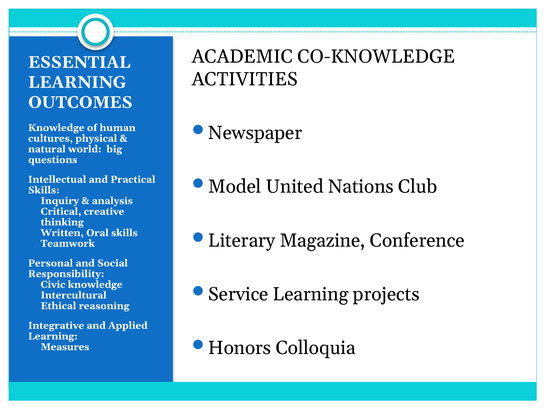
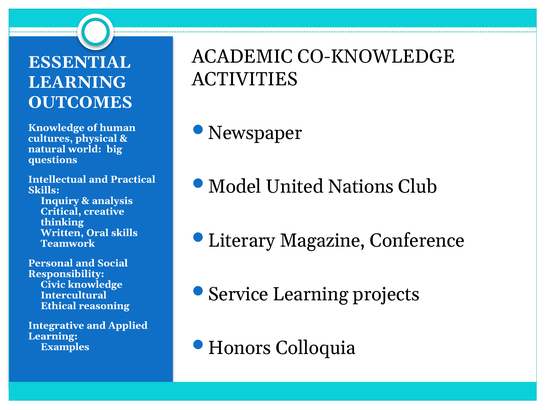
Measures: Measures -> Examples
